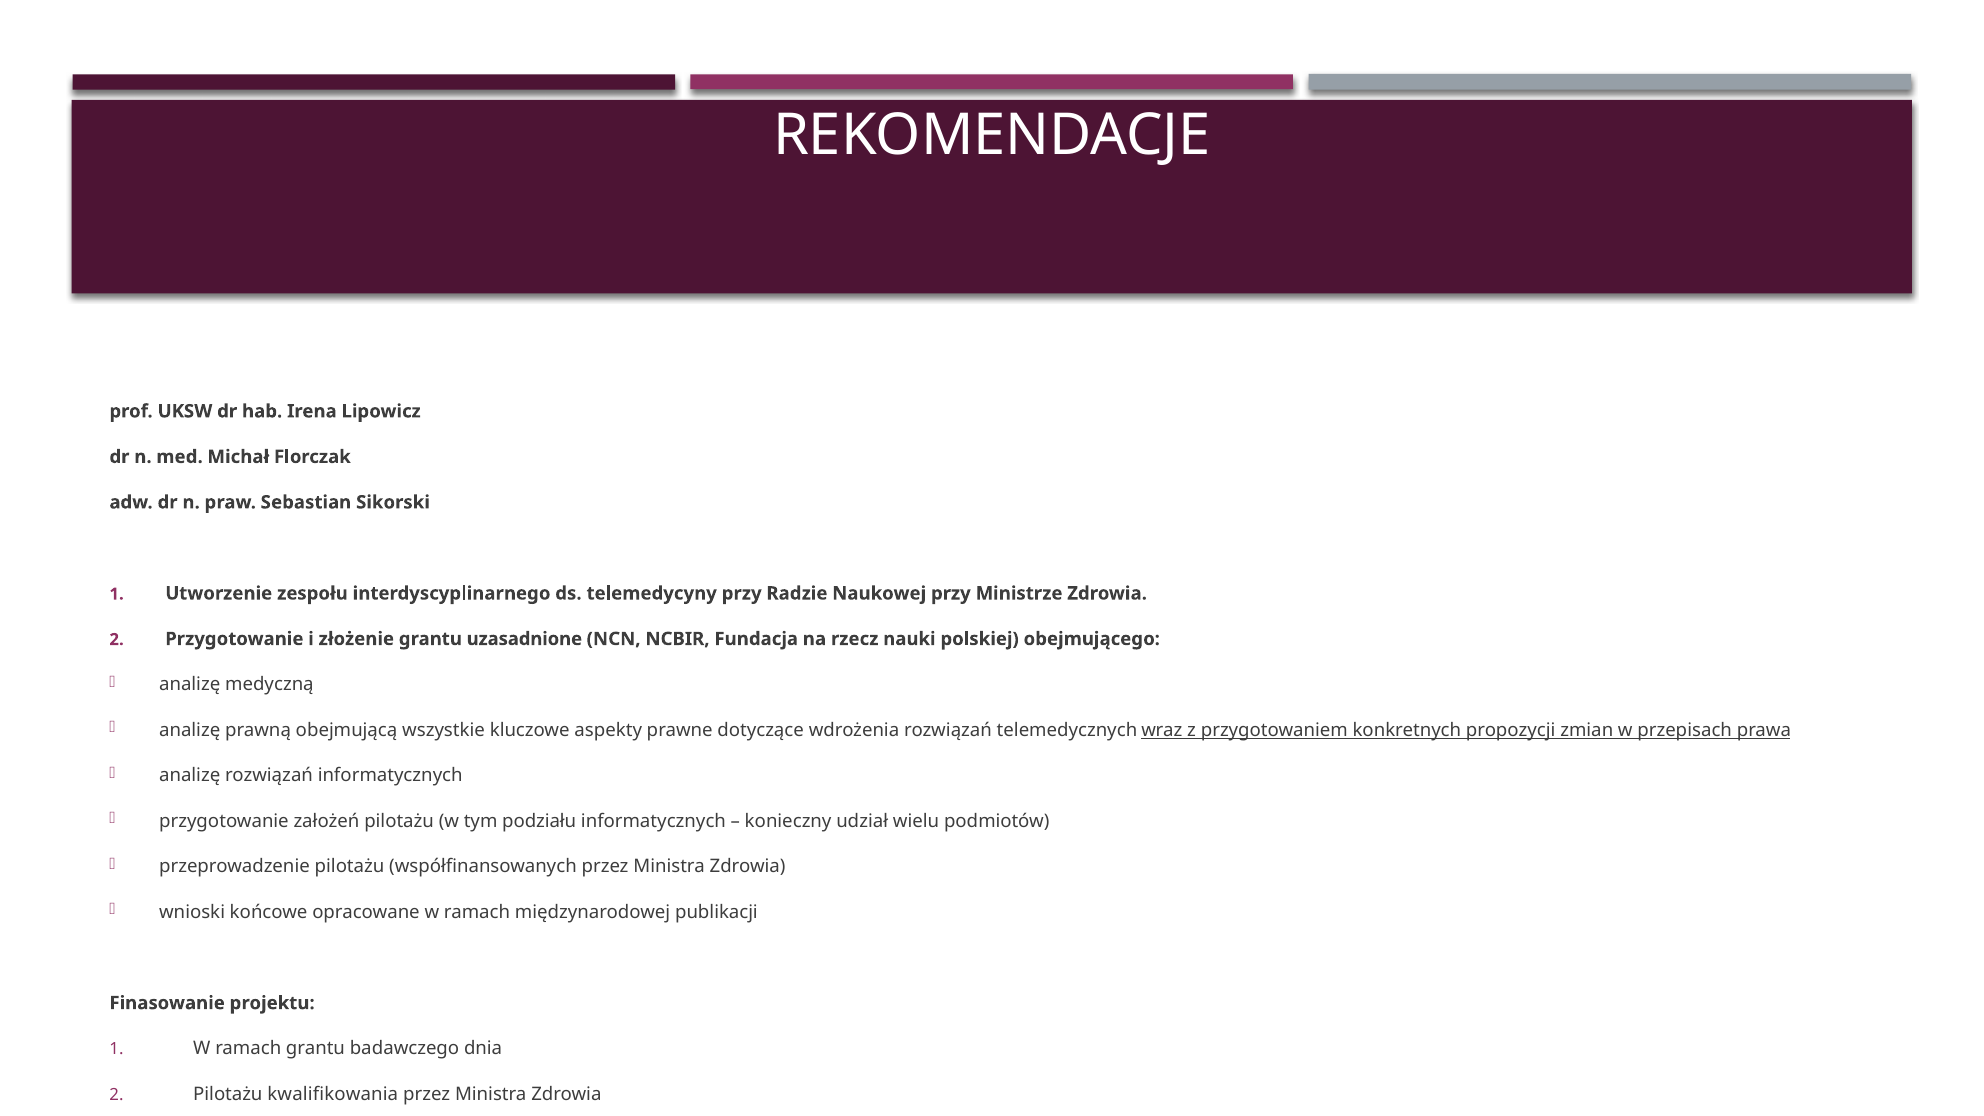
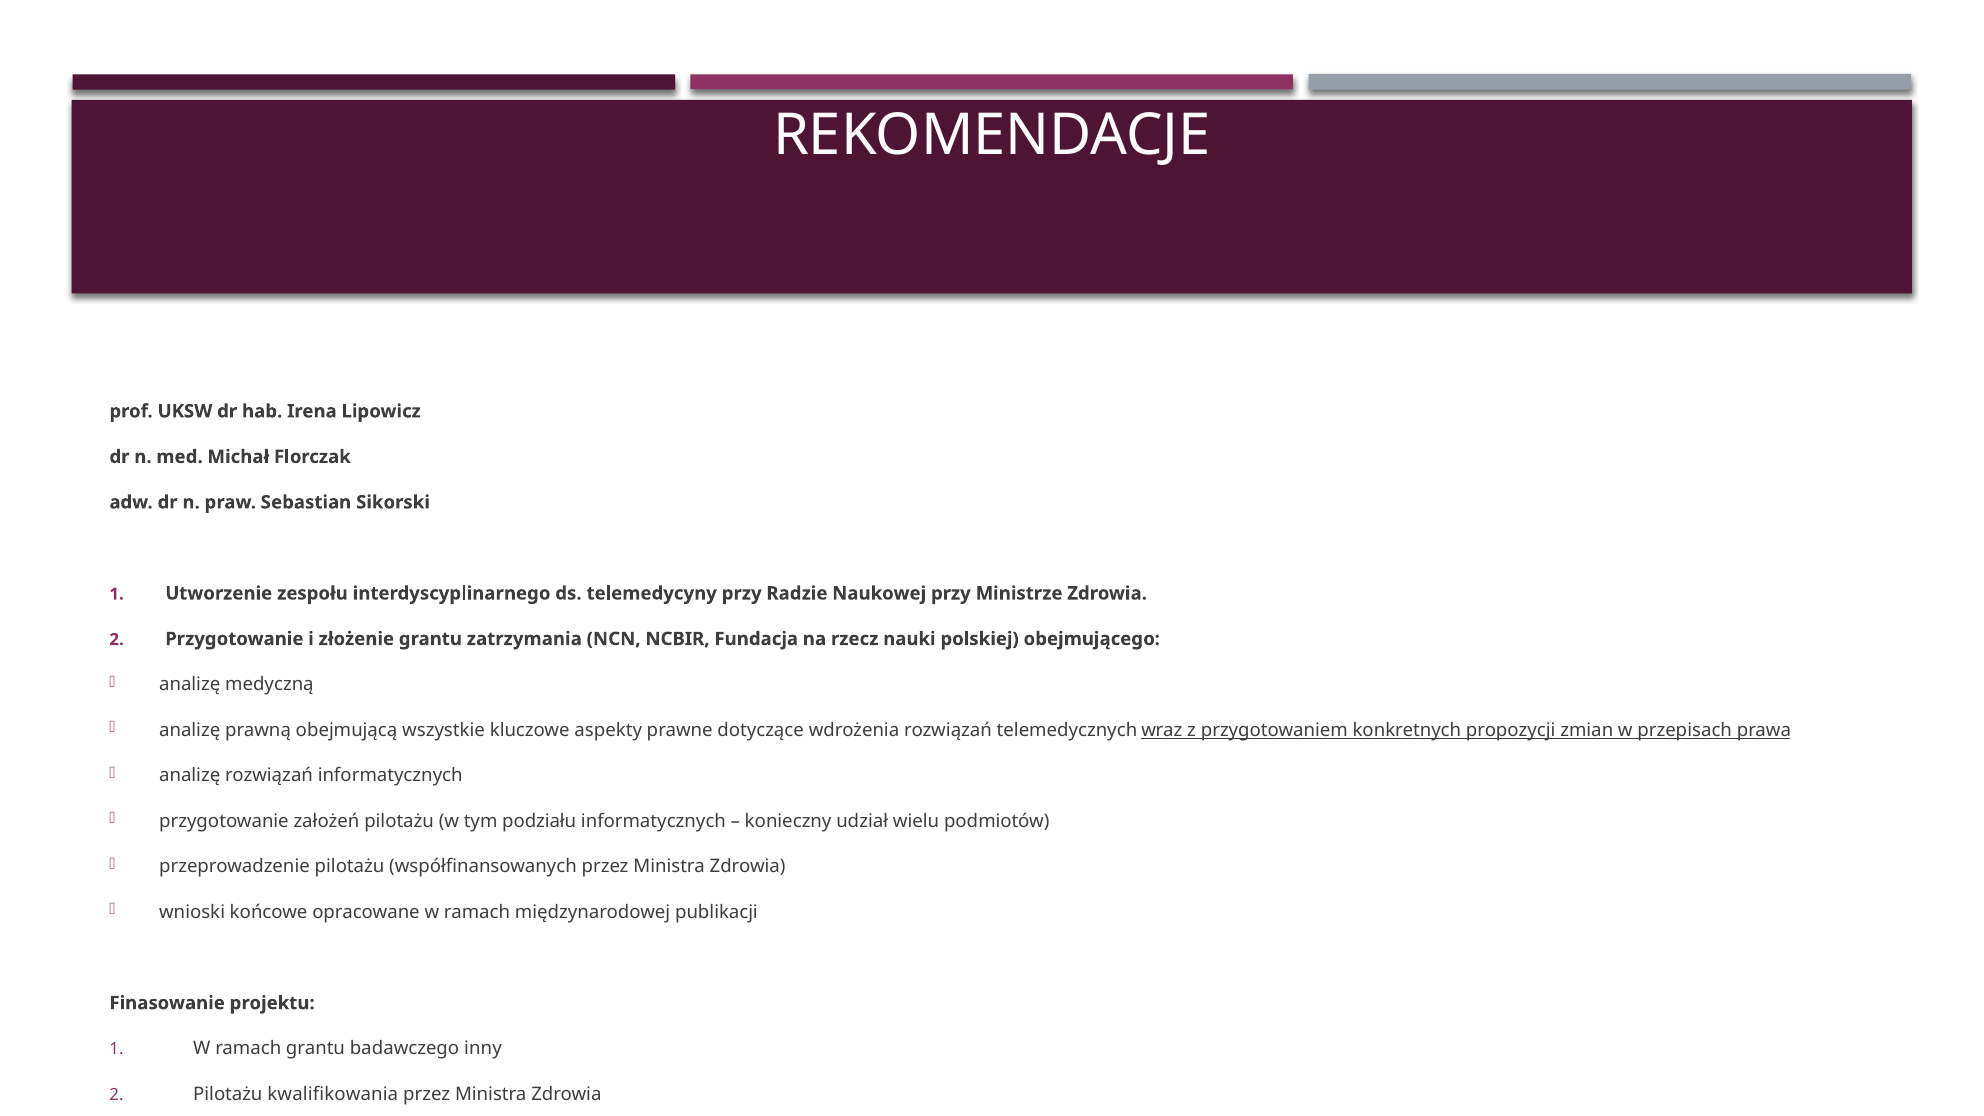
uzasadnione: uzasadnione -> zatrzymania
dnia: dnia -> inny
